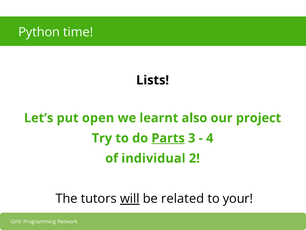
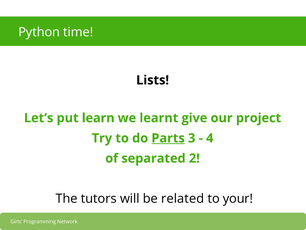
open: open -> learn
also: also -> give
individual: individual -> separated
will underline: present -> none
